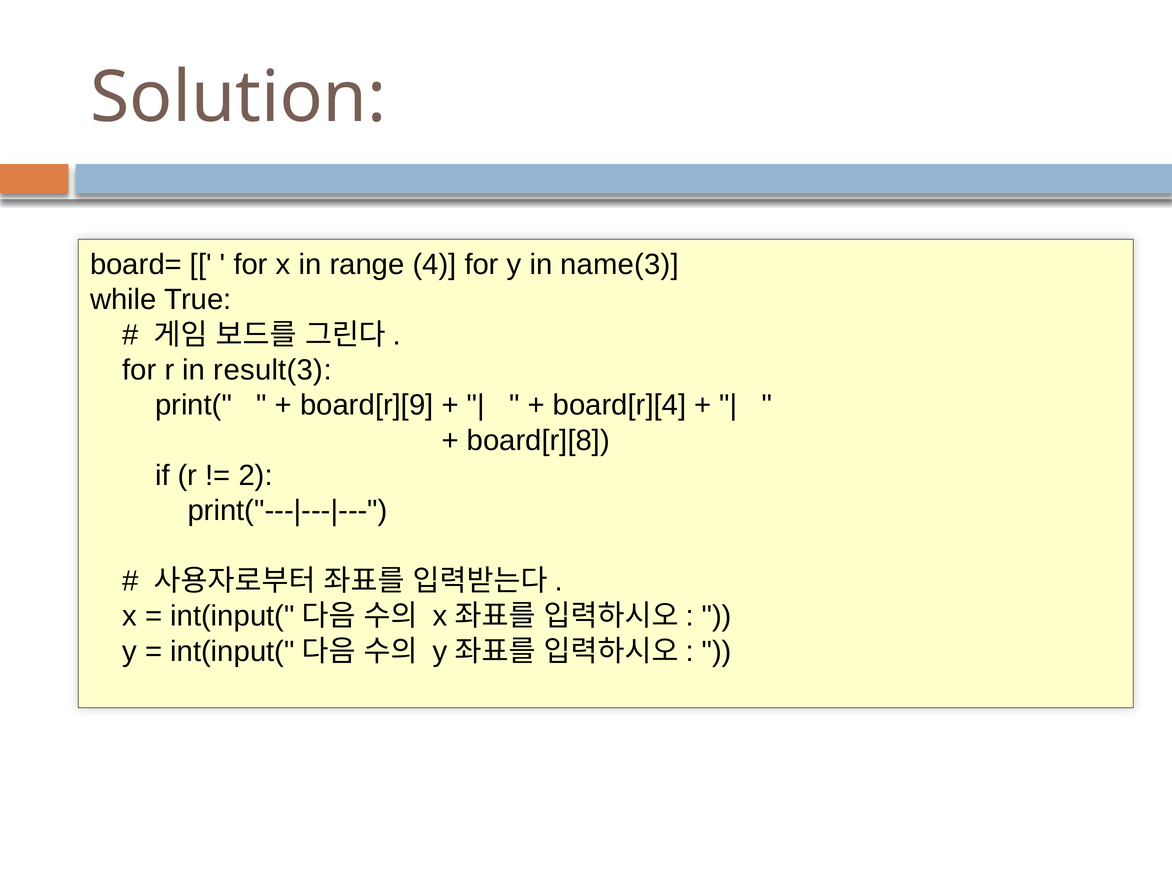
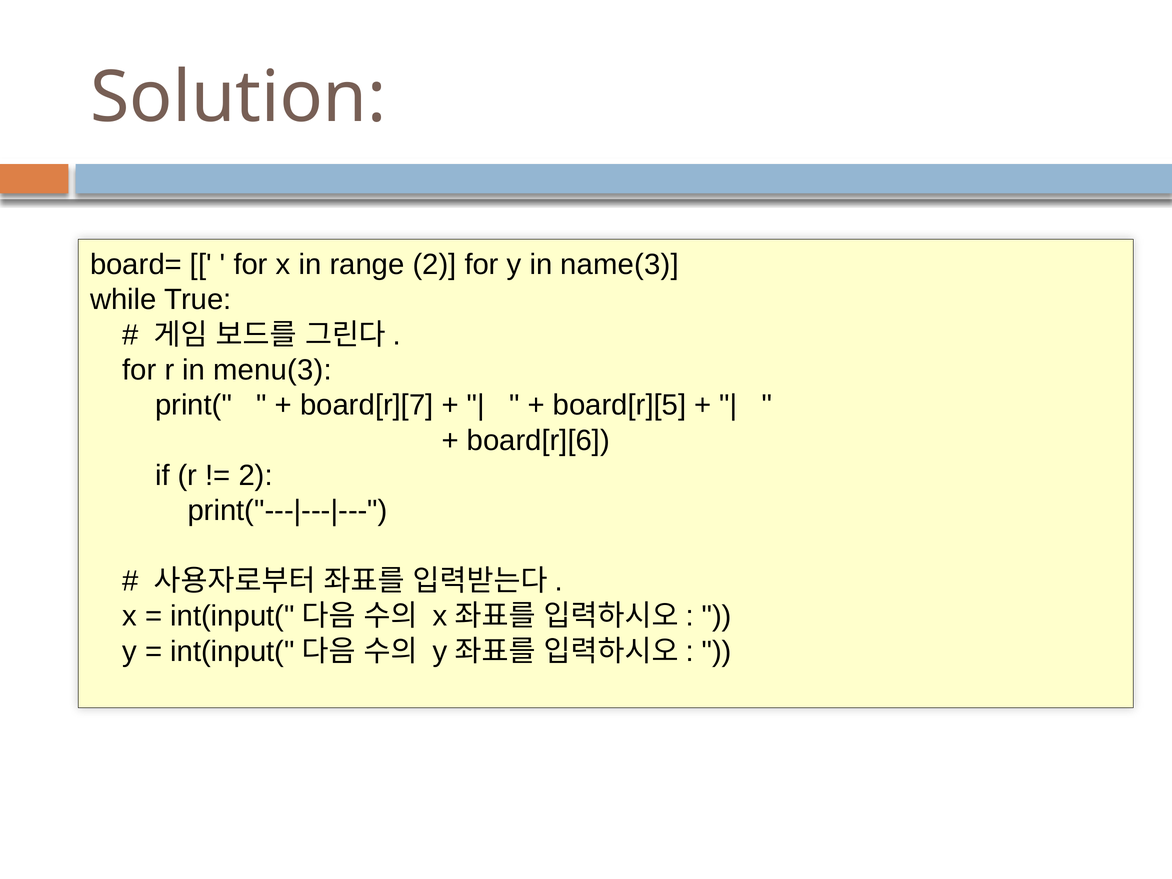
range 4: 4 -> 2
result(3: result(3 -> menu(3
board[r][9: board[r][9 -> board[r][7
board[r][4: board[r][4 -> board[r][5
board[r][8: board[r][8 -> board[r][6
